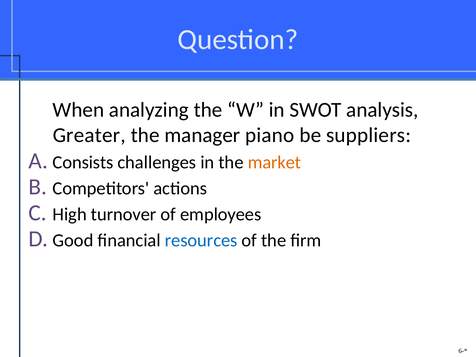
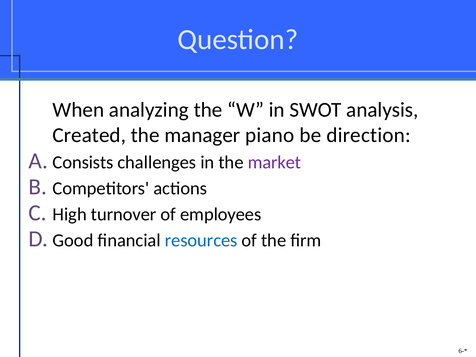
Greater: Greater -> Created
suppliers: suppliers -> direction
market colour: orange -> purple
